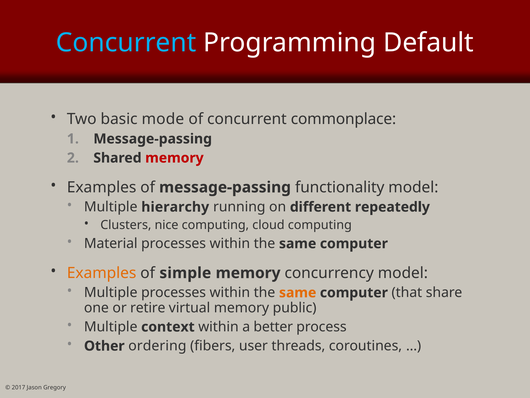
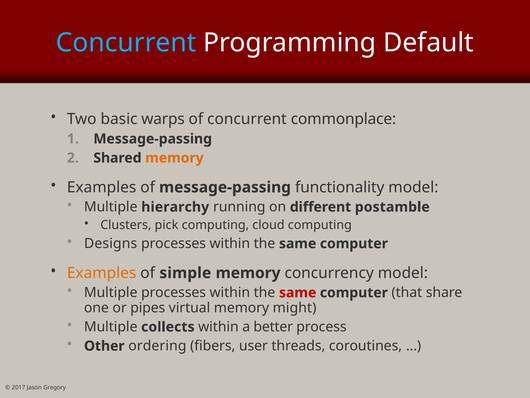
mode: mode -> warps
memory at (174, 158) colour: red -> orange
repeatedly: repeatedly -> postamble
nice: nice -> pick
Material: Material -> Designs
same at (298, 292) colour: orange -> red
retire: retire -> pipes
public: public -> might
context: context -> collects
